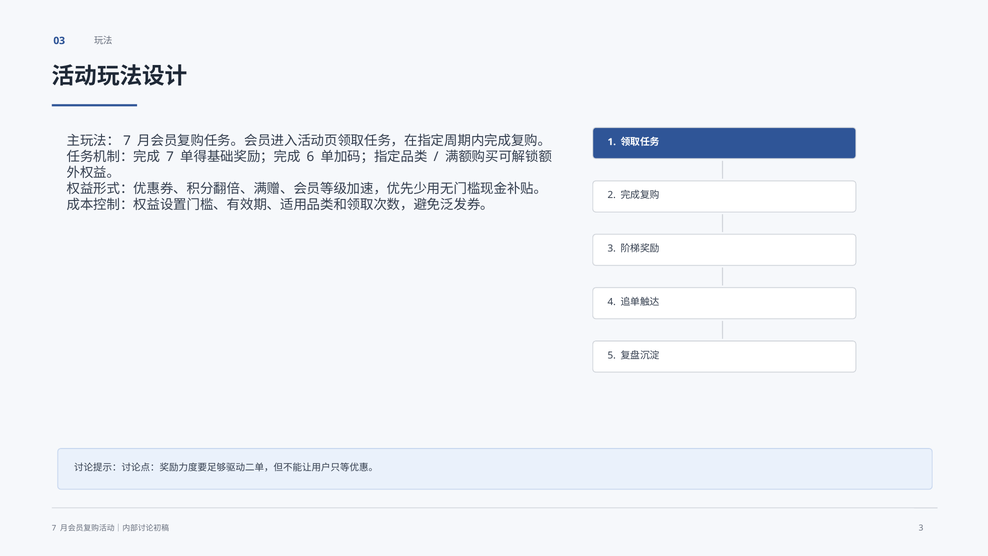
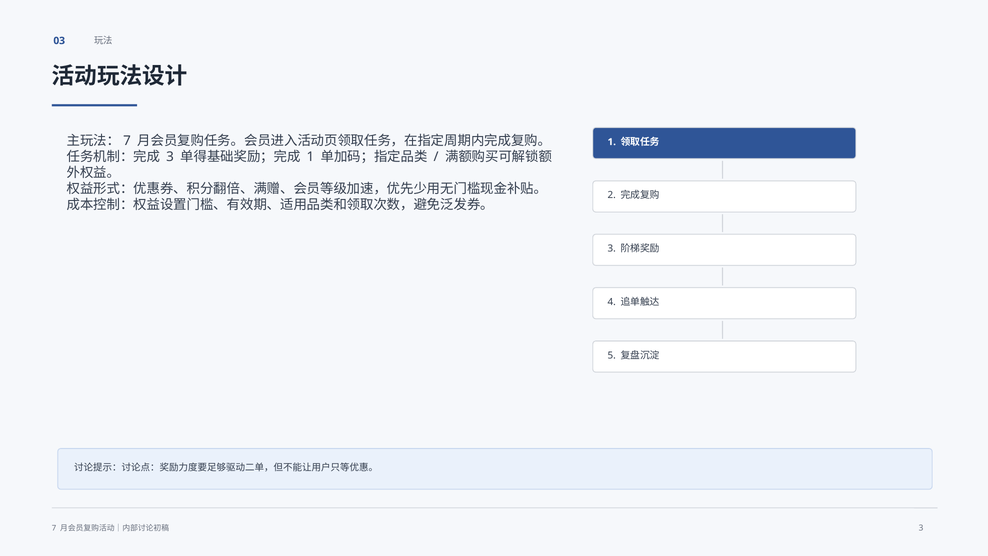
7 at (170, 157): 7 -> 3
6 at (310, 157): 6 -> 1
